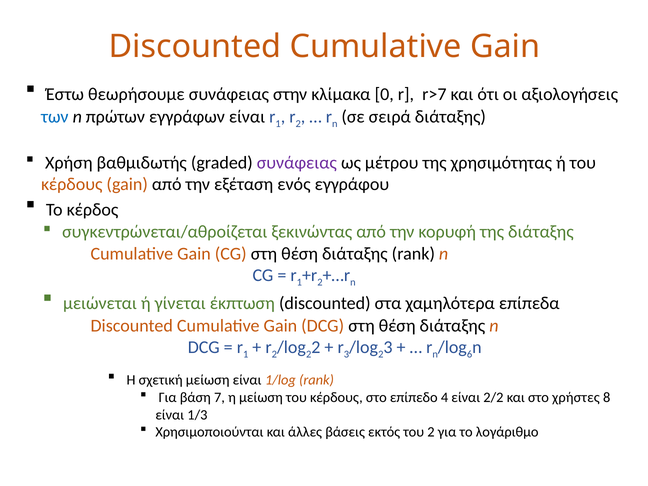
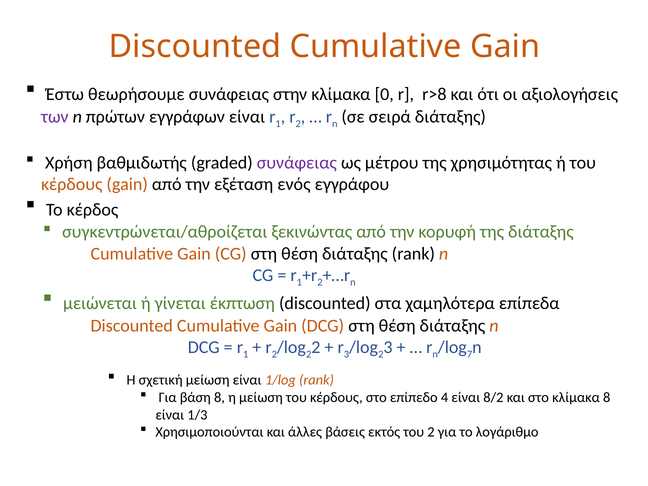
r>7: r>7 -> r>8
των colour: blue -> purple
6: 6 -> 7
βάση 7: 7 -> 8
2/2: 2/2 -> 8/2
στο χρήστες: χρήστες -> κλίμακα
